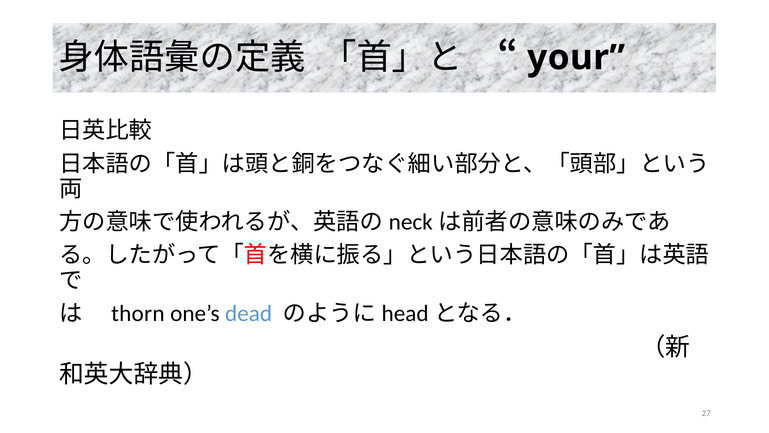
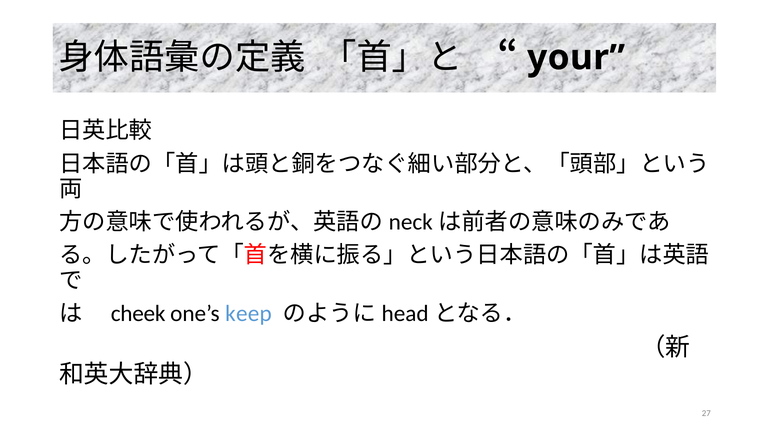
thorn: thorn -> cheek
dead: dead -> keep
